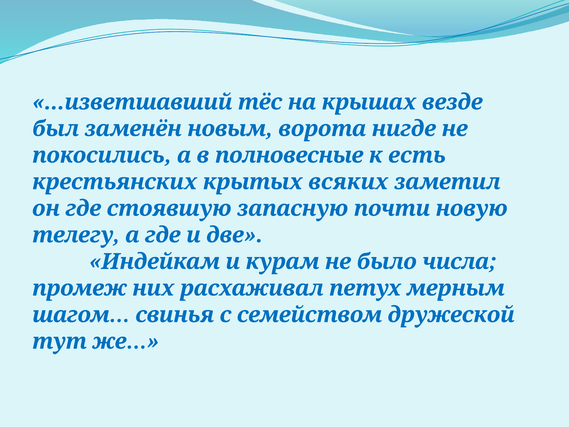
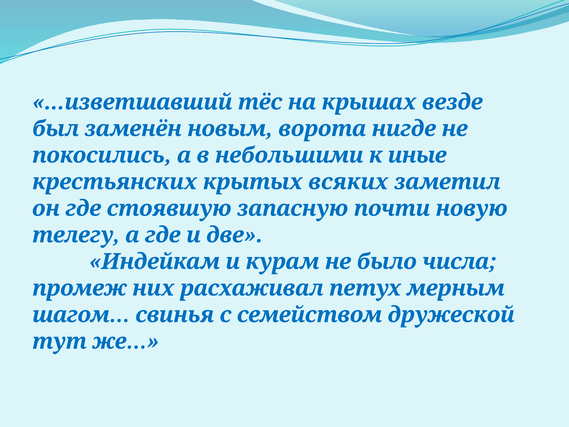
полновесные: полновесные -> небольшими
есть: есть -> иные
